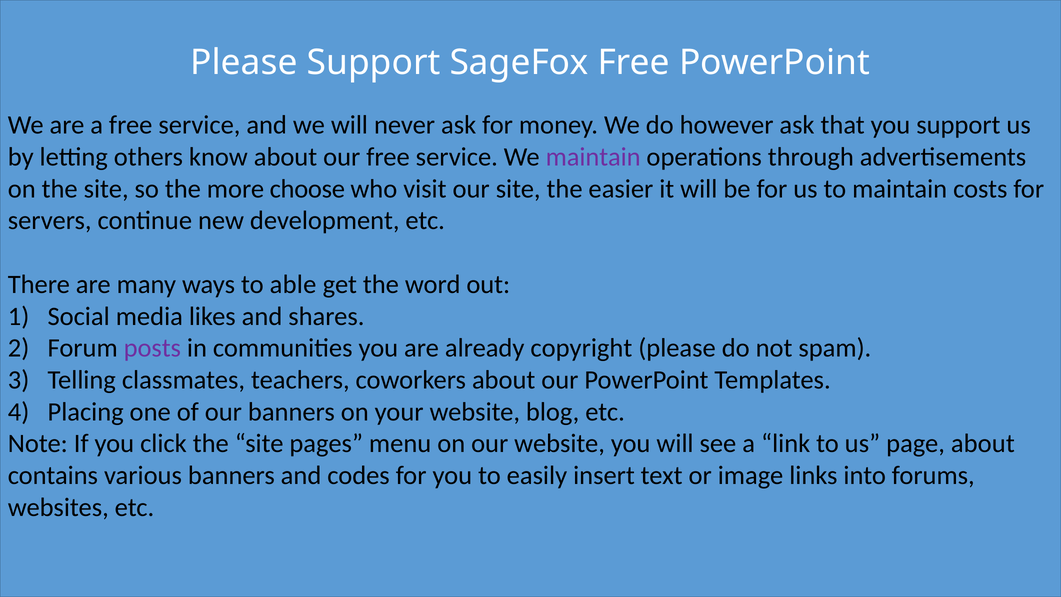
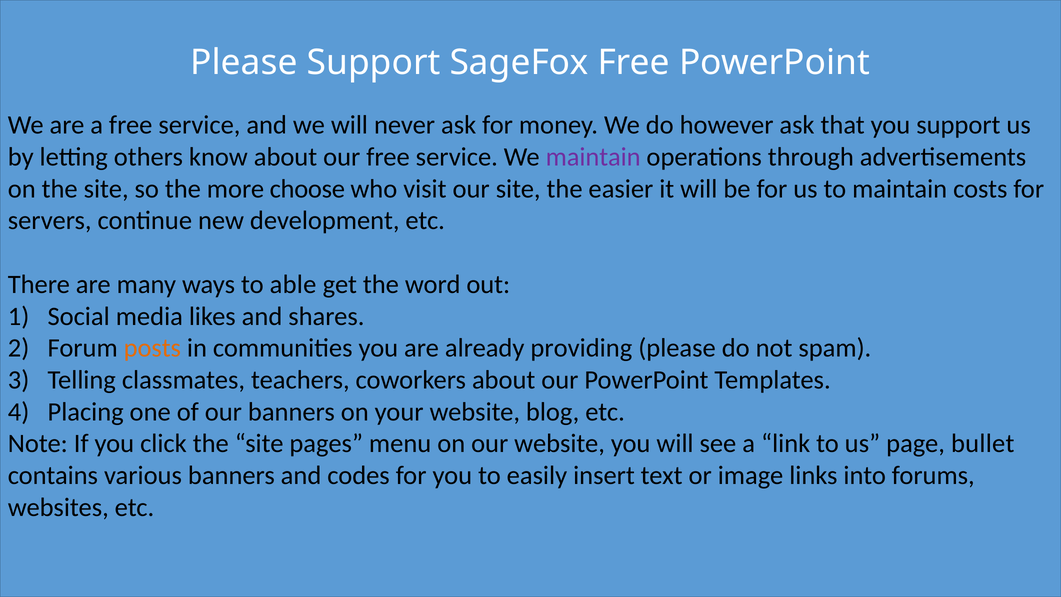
posts colour: purple -> orange
copyright: copyright -> providing
page about: about -> bullet
